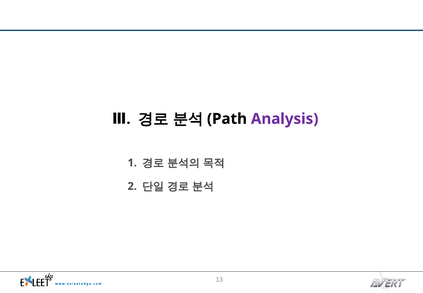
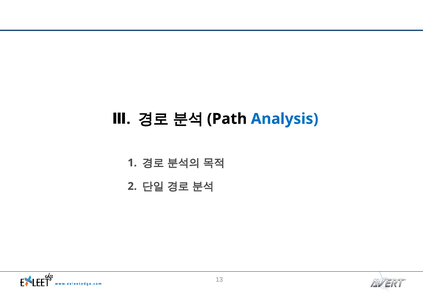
Analysis colour: purple -> blue
